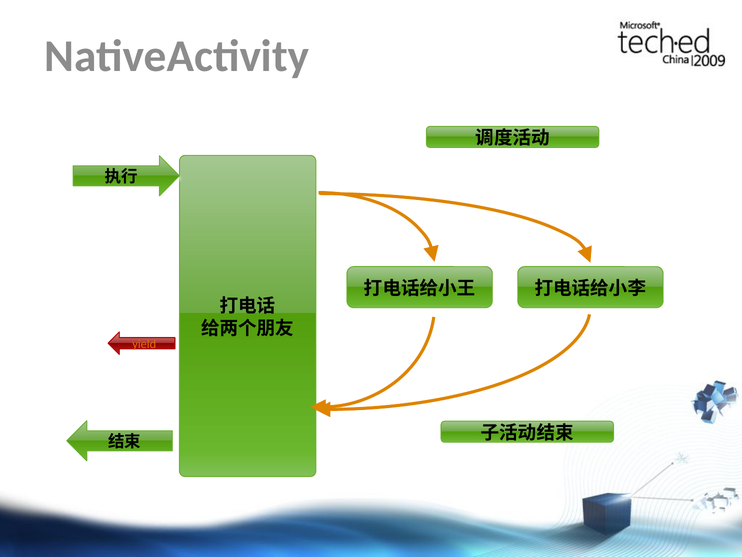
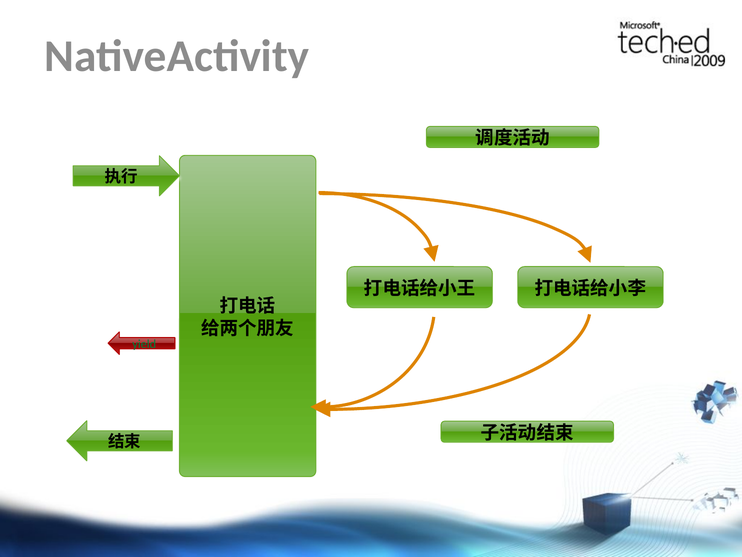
yield colour: orange -> green
